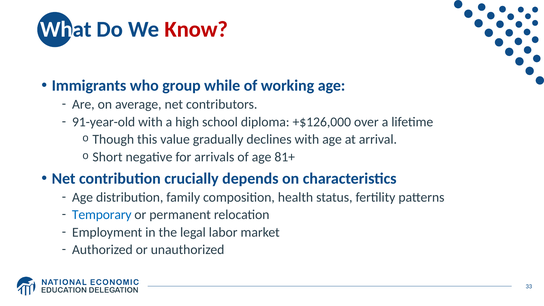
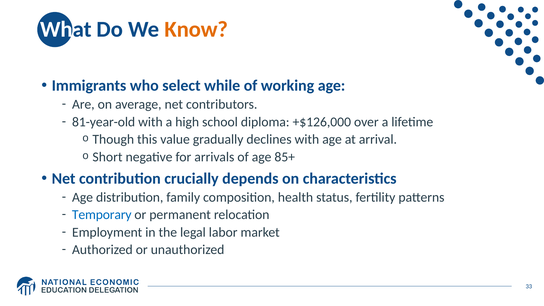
Know colour: red -> orange
group: group -> select
91-year-old: 91-year-old -> 81-year-old
81+: 81+ -> 85+
